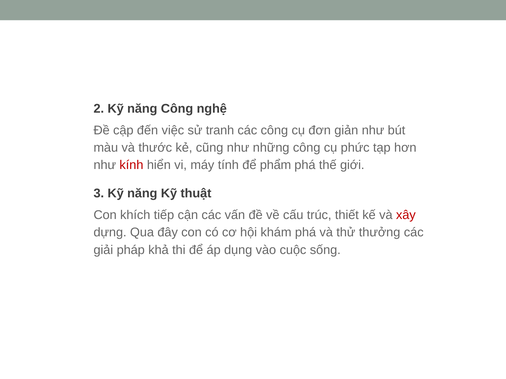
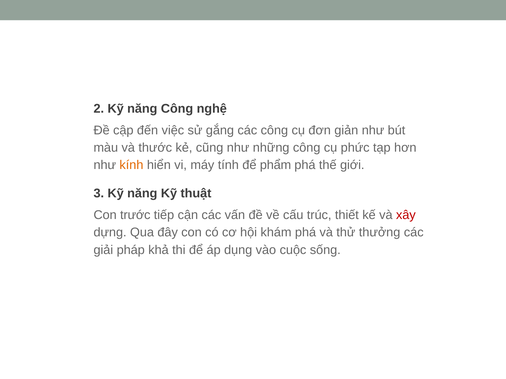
tranh: tranh -> gắng
kính colour: red -> orange
khích: khích -> trước
